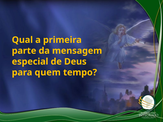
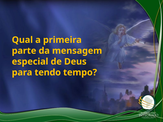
quem: quem -> tendo
